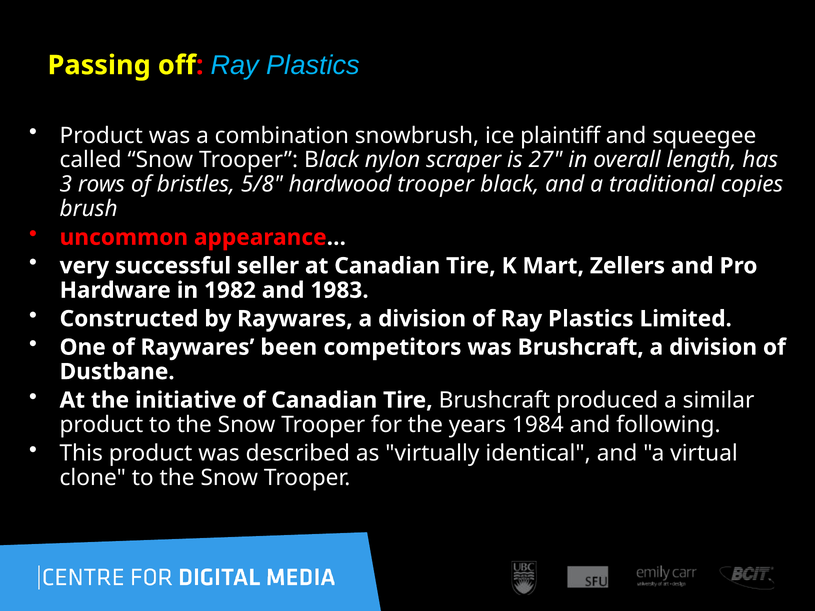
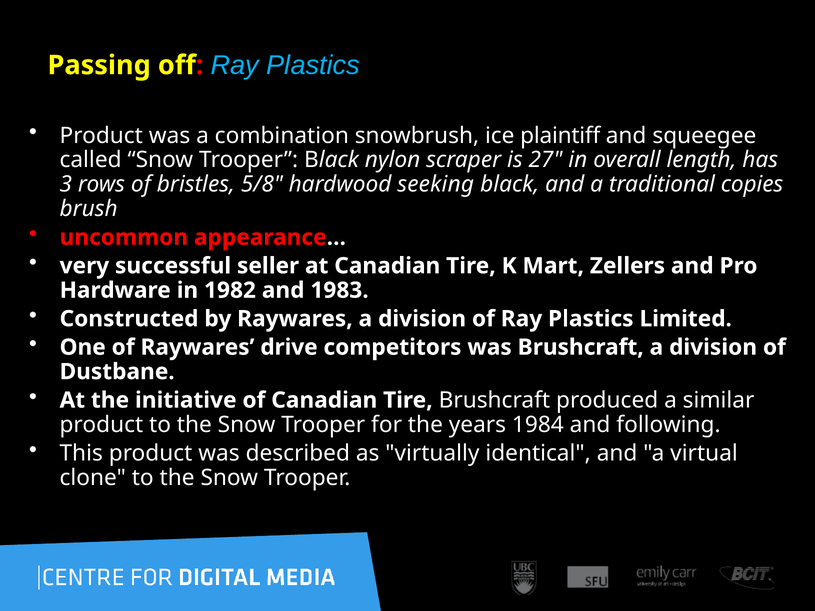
hardwood trooper: trooper -> seeking
been: been -> drive
